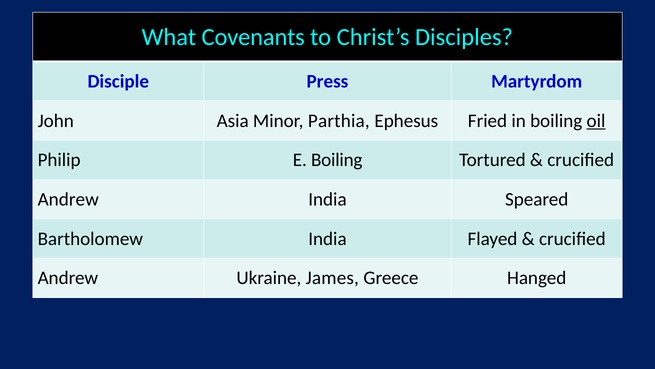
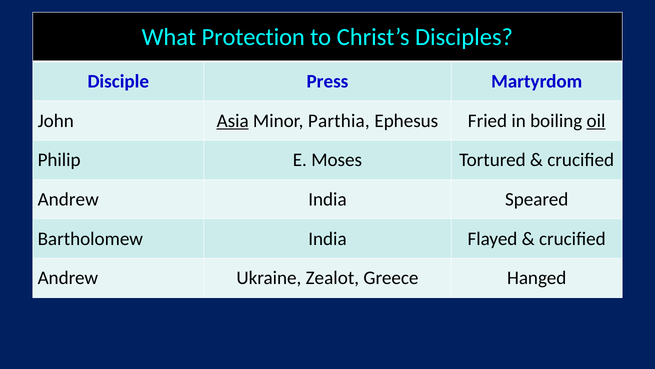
Covenants: Covenants -> Protection
Asia underline: none -> present
E Boiling: Boiling -> Moses
James: James -> Zealot
